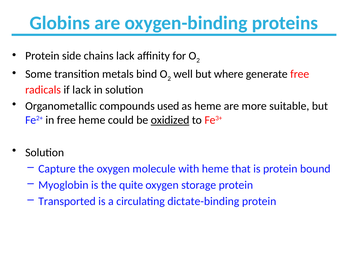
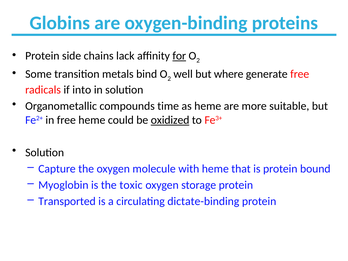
for underline: none -> present
if lack: lack -> into
used: used -> time
quite: quite -> toxic
